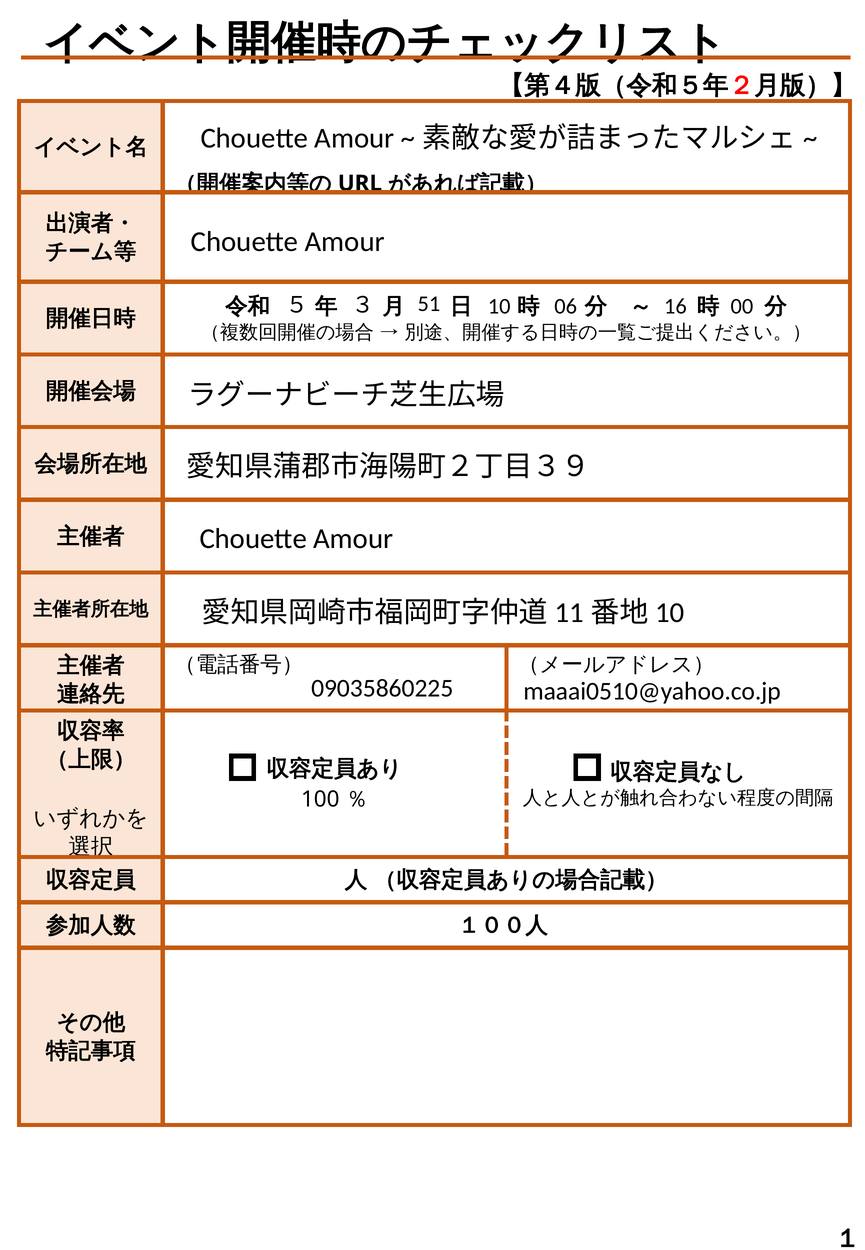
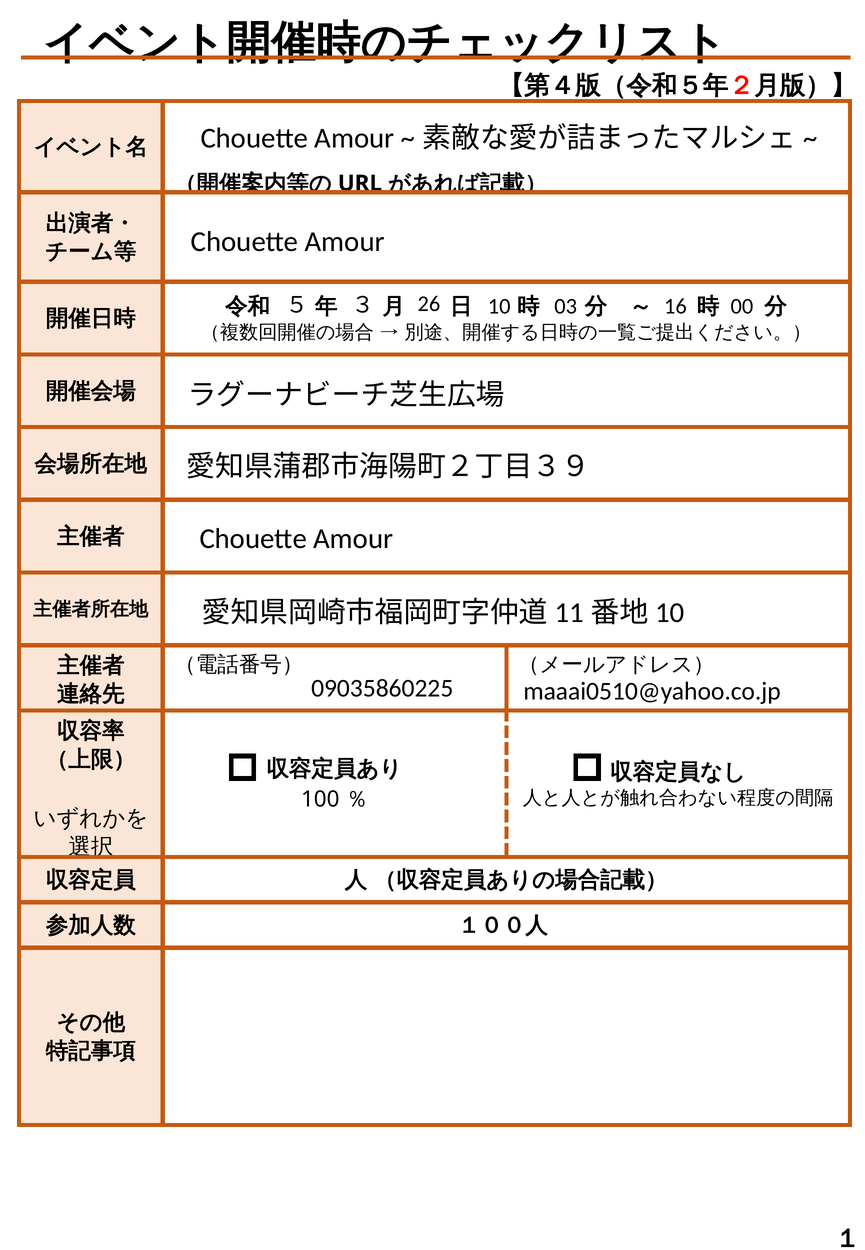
51: 51 -> 26
06: 06 -> 03
